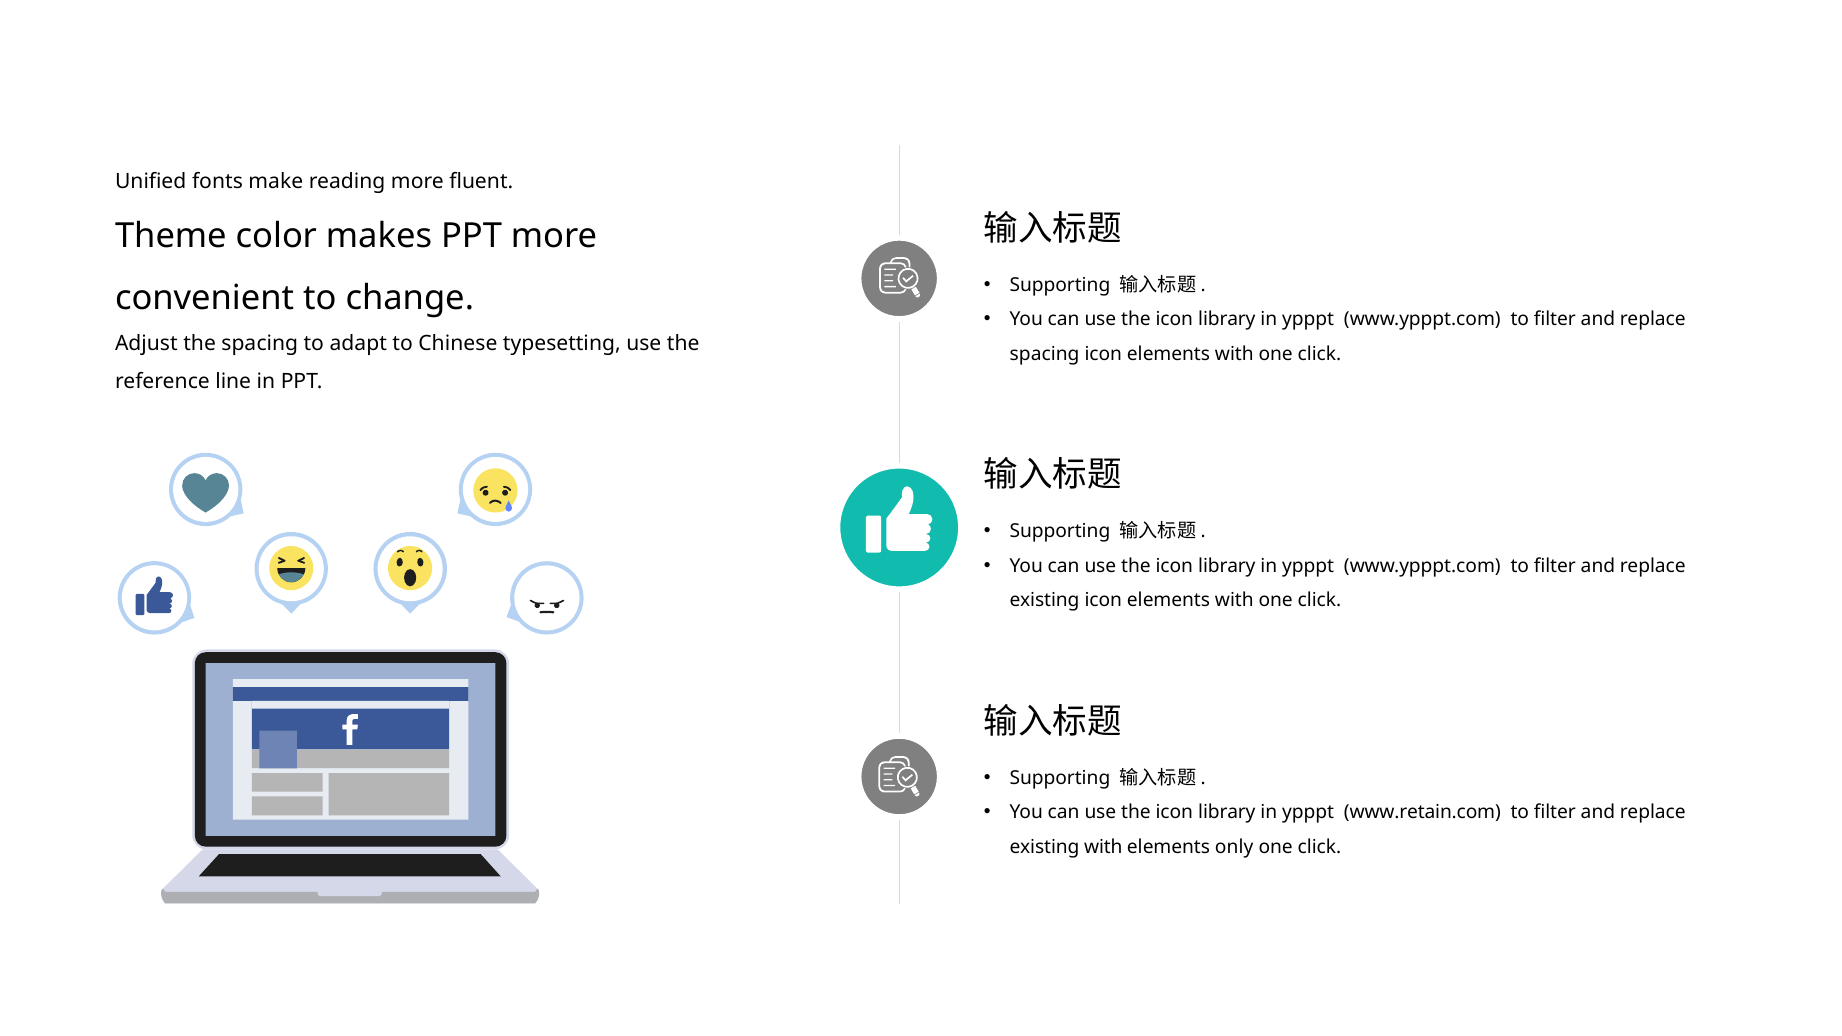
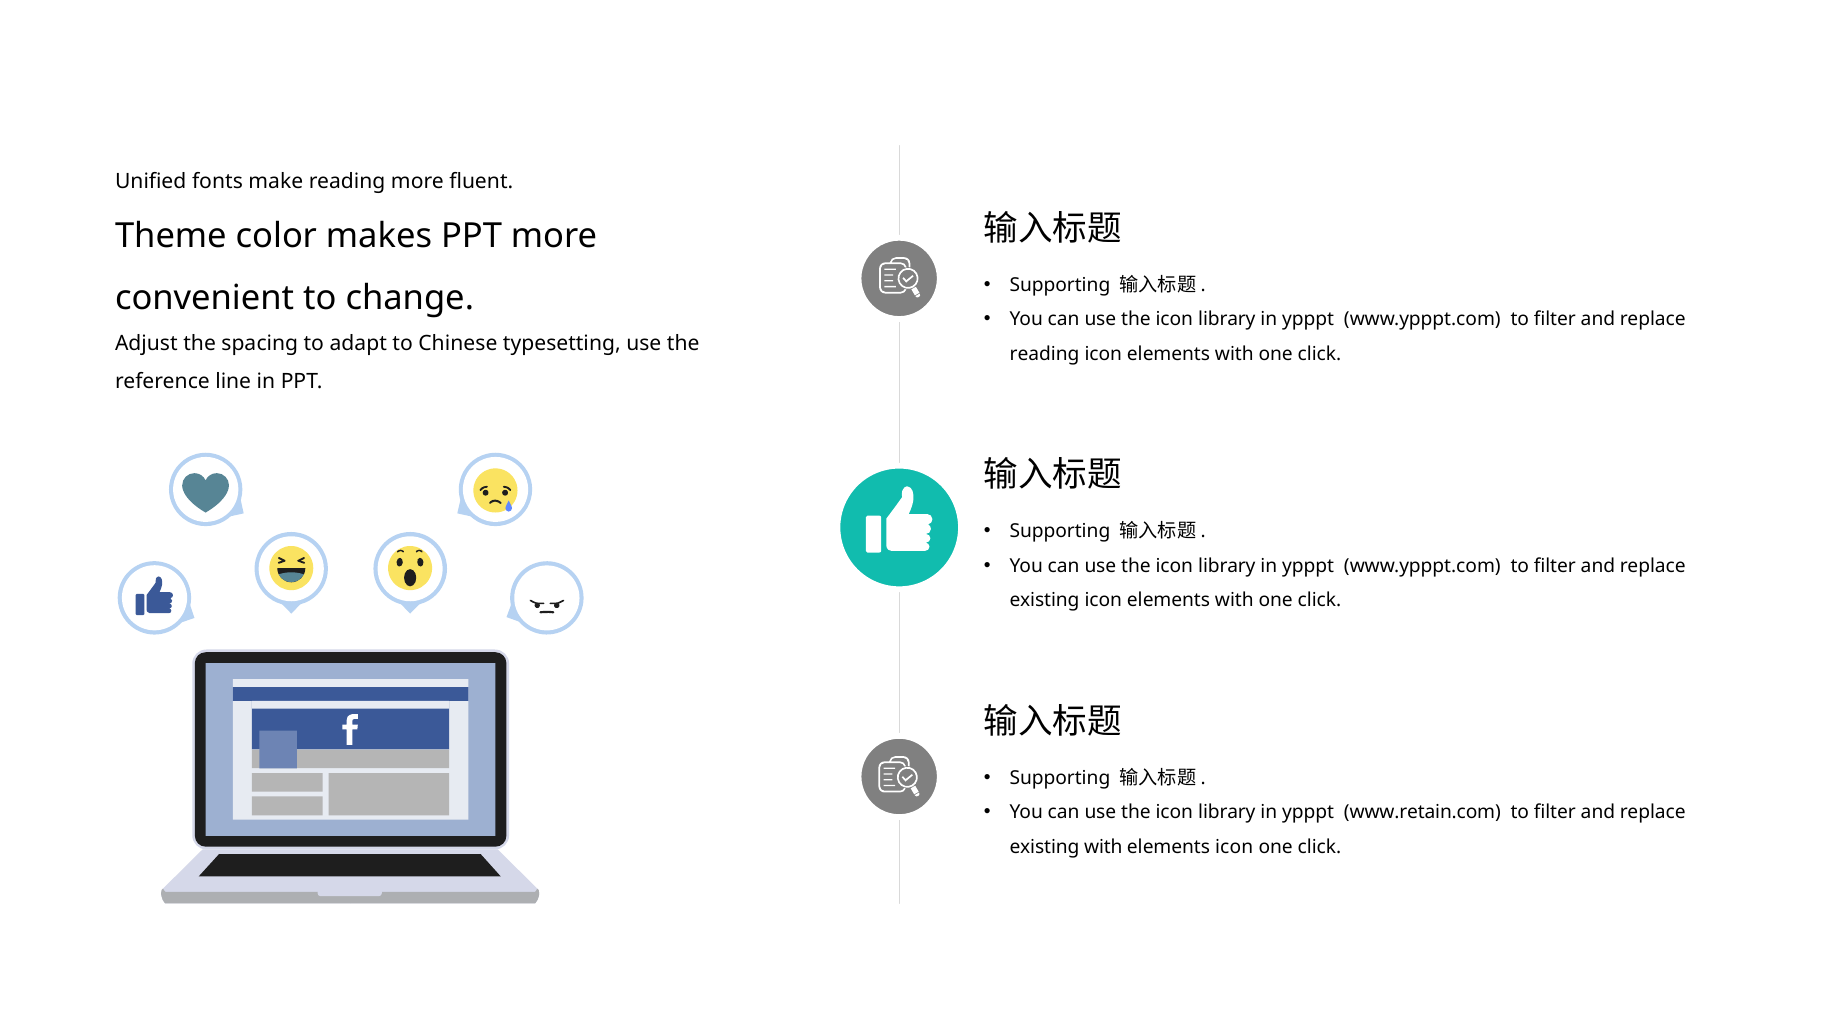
spacing at (1045, 354): spacing -> reading
elements only: only -> icon
